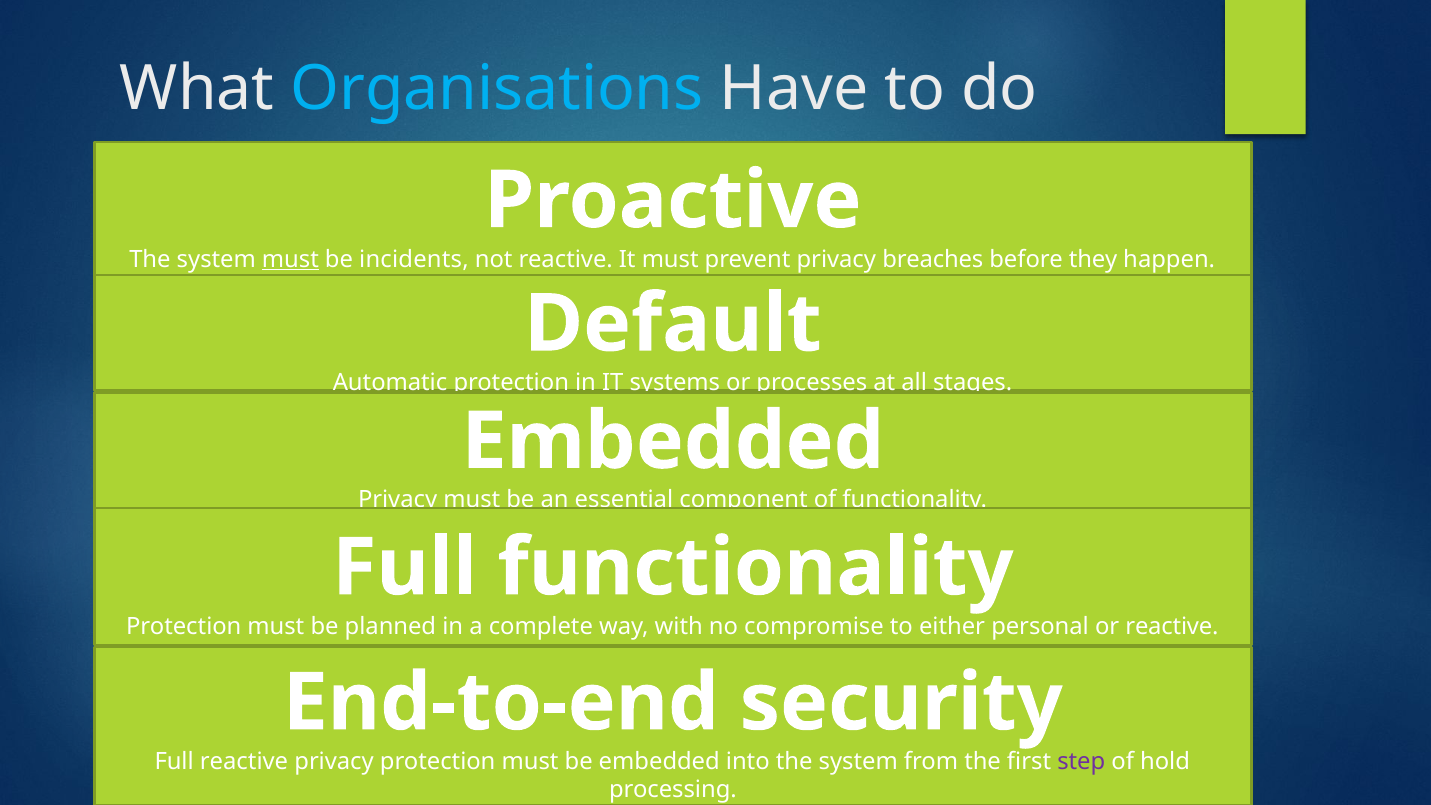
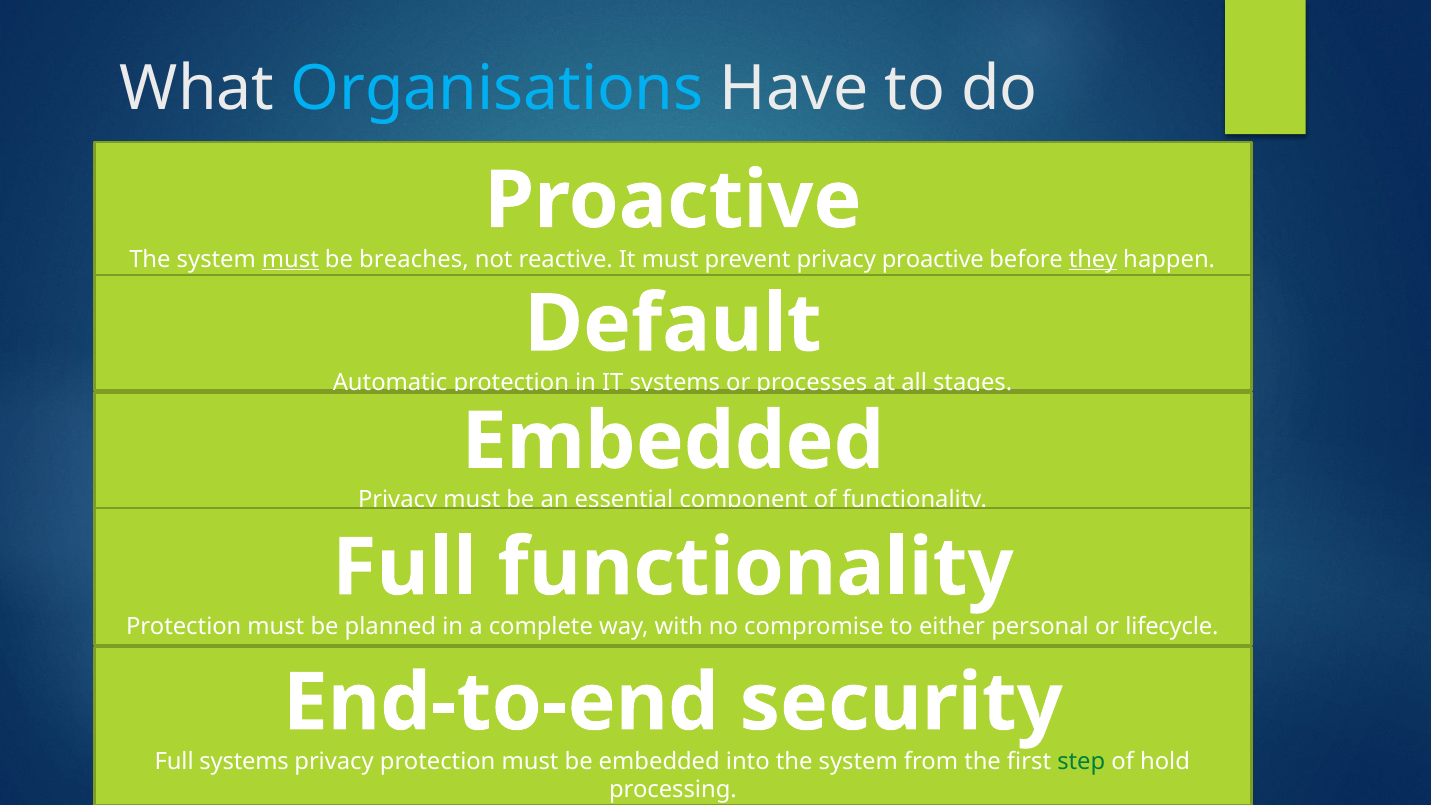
incidents: incidents -> breaches
breaches at (933, 259): breaches -> proactive
they underline: none -> present
or reactive: reactive -> lifecycle
Full reactive: reactive -> systems
step colour: purple -> green
